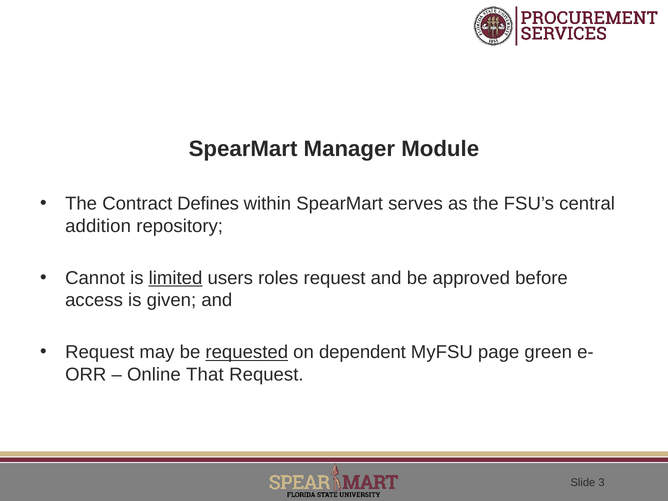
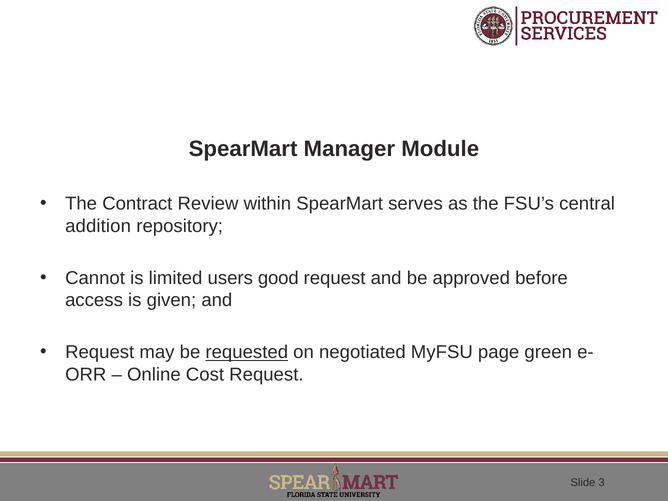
Defines: Defines -> Review
limited underline: present -> none
roles: roles -> good
dependent: dependent -> negotiated
That: That -> Cost
